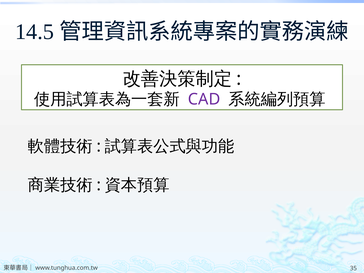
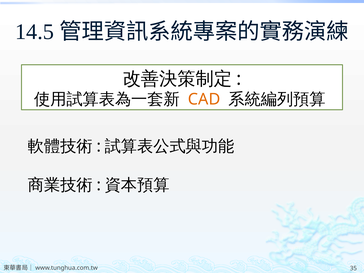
CAD colour: purple -> orange
